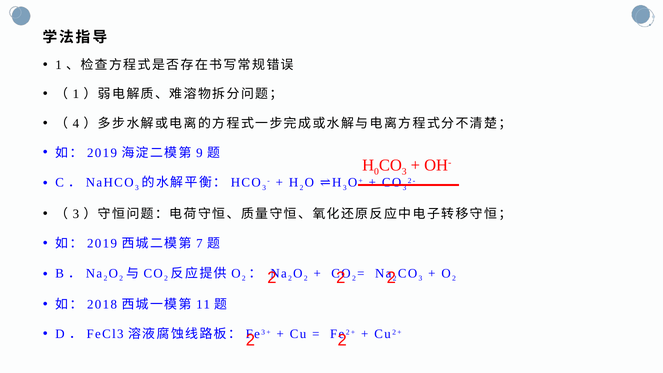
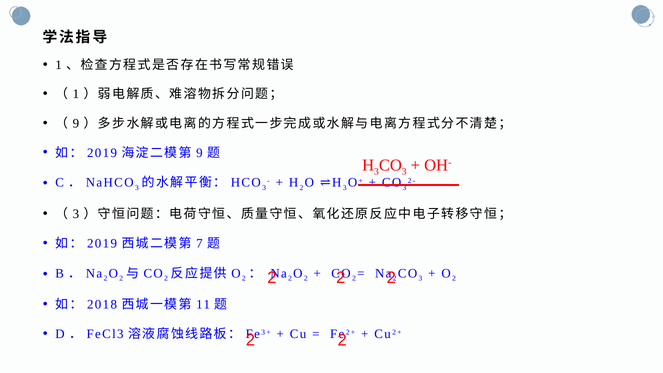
4 at (76, 123): 4 -> 9
0 at (377, 172): 0 -> 3
